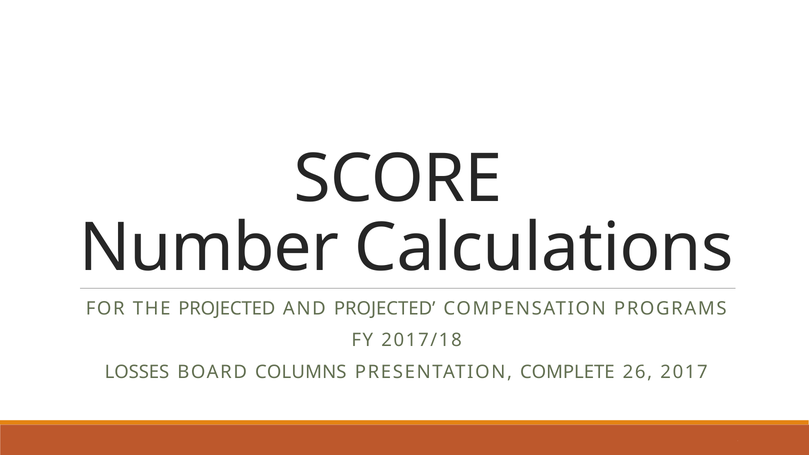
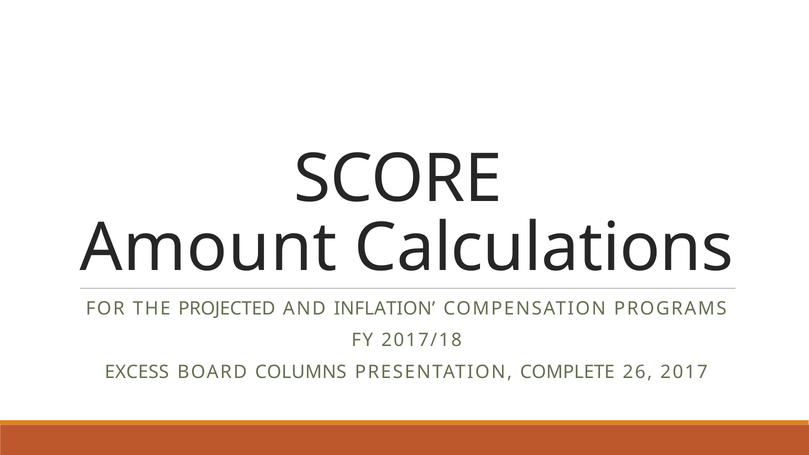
Number: Number -> Amount
AND PROJECTED: PROJECTED -> INFLATION
LOSSES: LOSSES -> EXCESS
